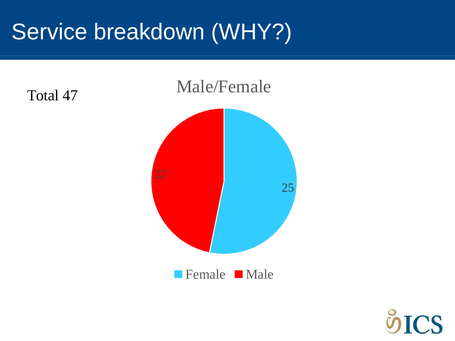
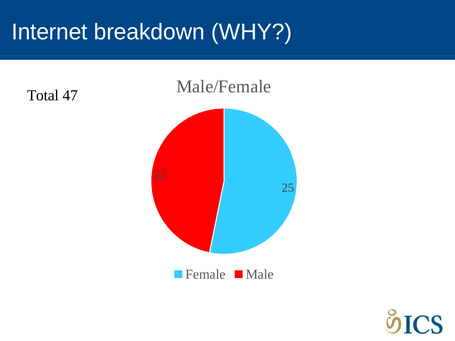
Service: Service -> Internet
